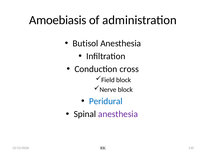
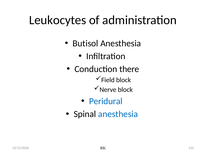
Amoebiasis: Amoebiasis -> Leukocytes
cross: cross -> there
anesthesia at (118, 114) colour: purple -> blue
